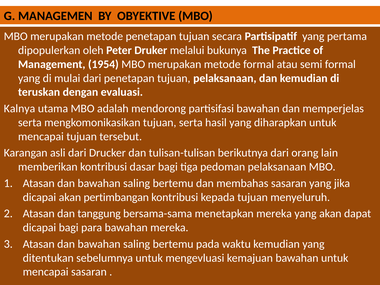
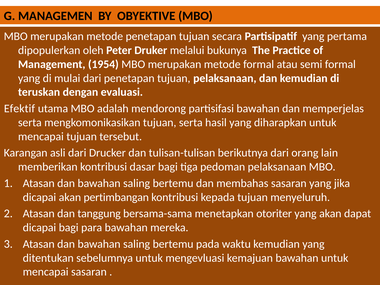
Kalnya: Kalnya -> Efektif
menetapkan mereka: mereka -> otoriter
